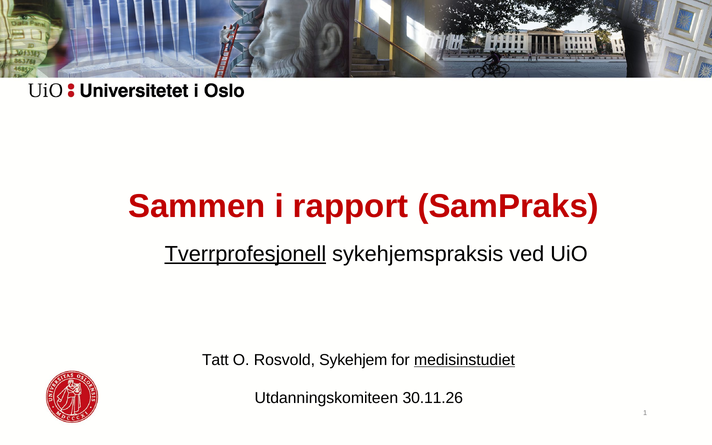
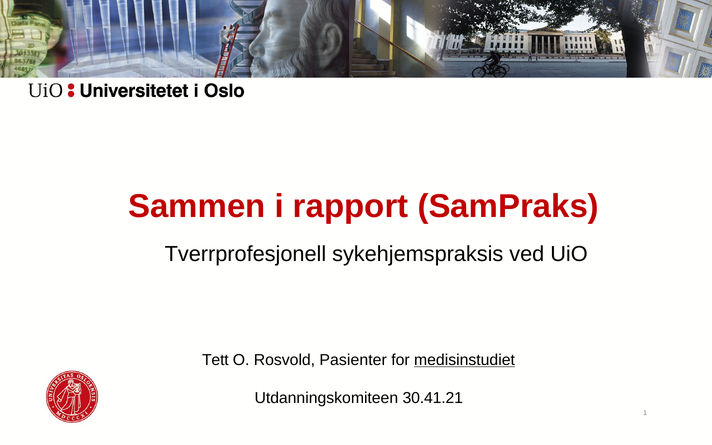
Tverrprofesjonell underline: present -> none
Tatt: Tatt -> Tett
Sykehjem: Sykehjem -> Pasienter
30.11.26: 30.11.26 -> 30.41.21
